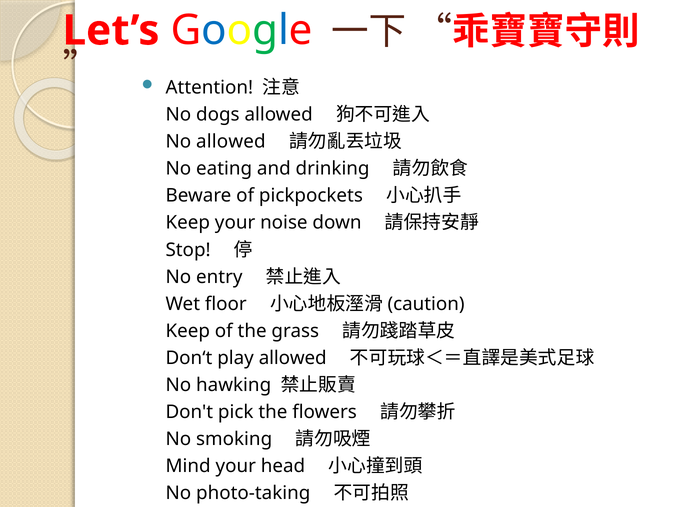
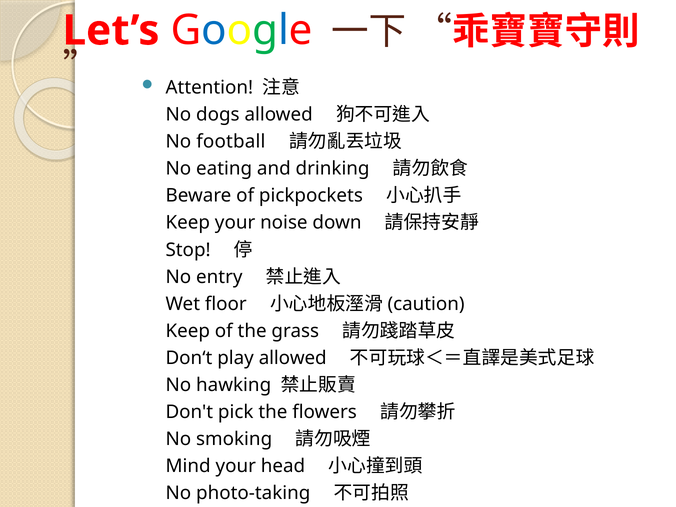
No allowed: allowed -> football
